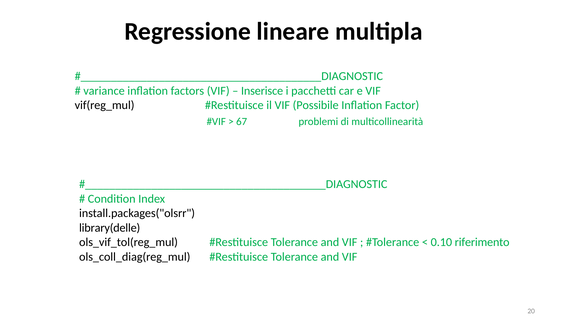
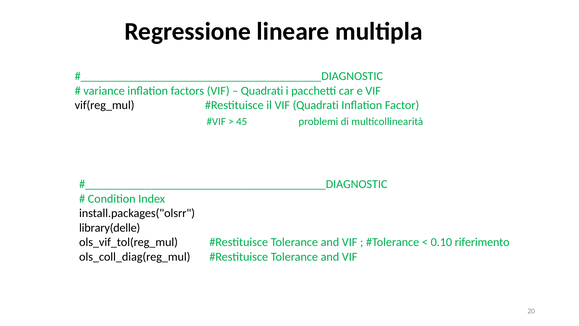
Inserisce at (262, 91): Inserisce -> Quadrati
VIF Possibile: Possibile -> Quadrati
67: 67 -> 45
